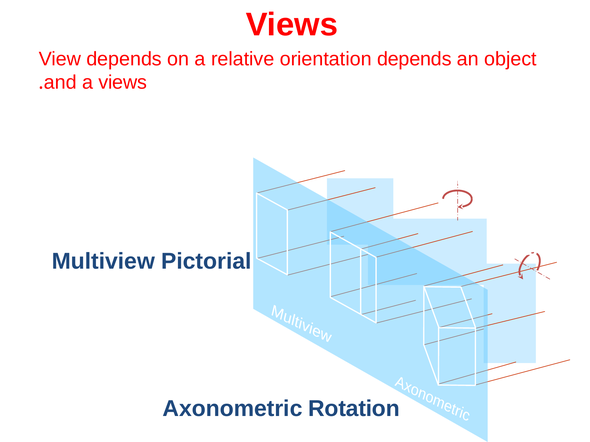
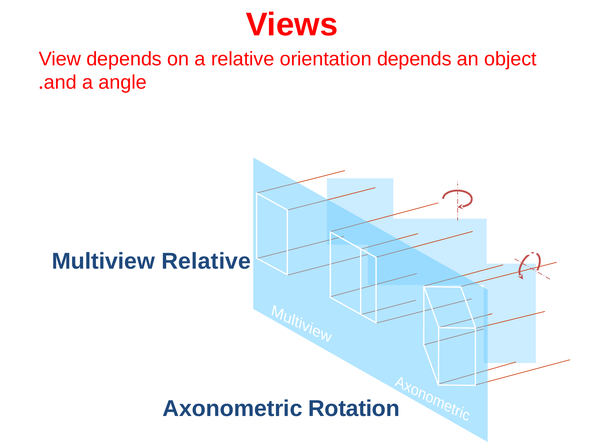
a views: views -> angle
Multiview Pictorial: Pictorial -> Relative
